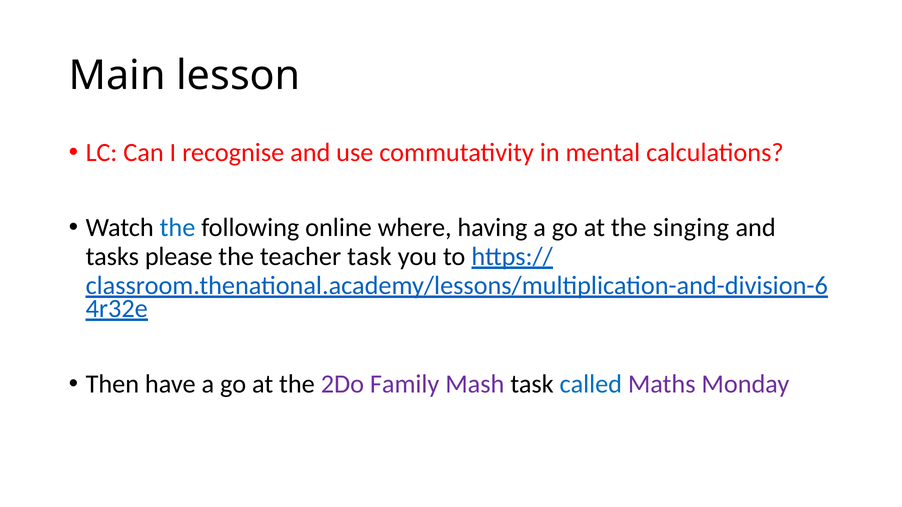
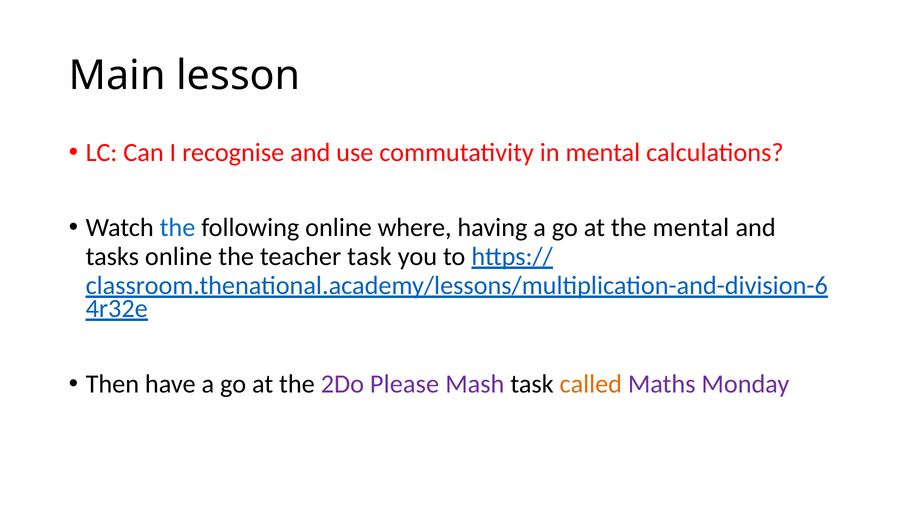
the singing: singing -> mental
tasks please: please -> online
Family: Family -> Please
called colour: blue -> orange
